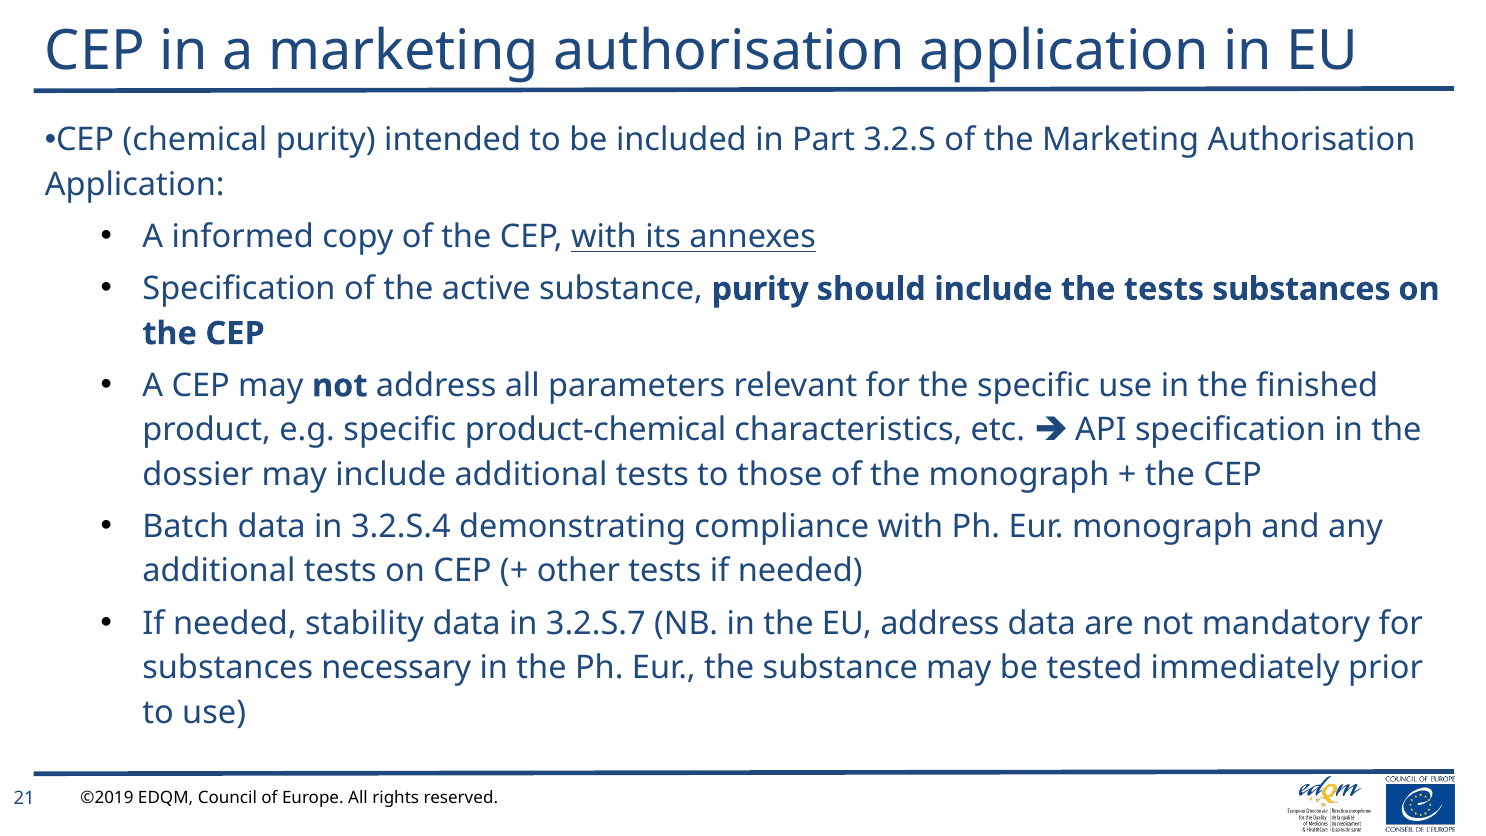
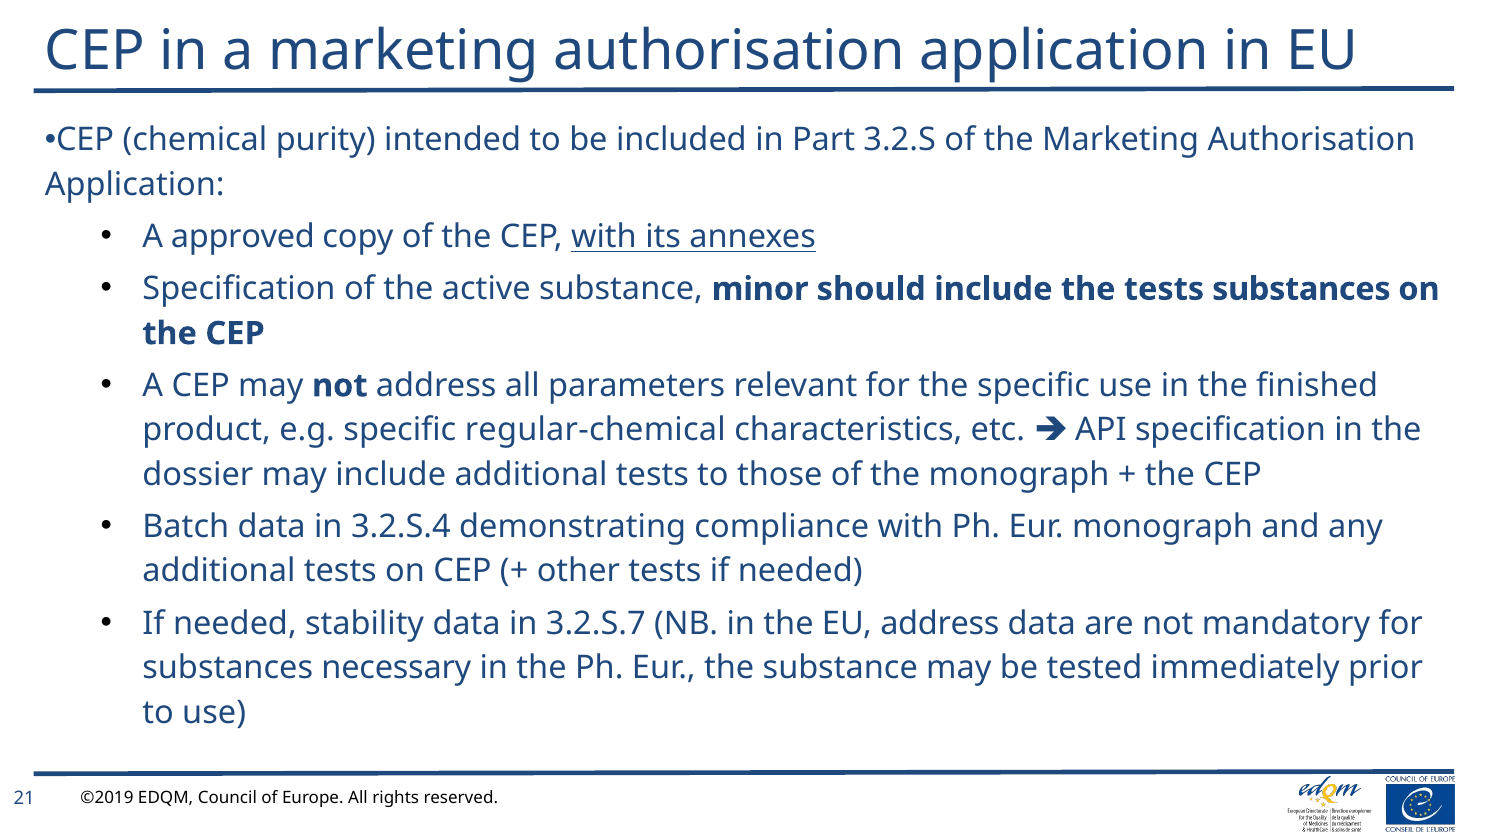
informed: informed -> approved
substance purity: purity -> minor
product-chemical: product-chemical -> regular-chemical
